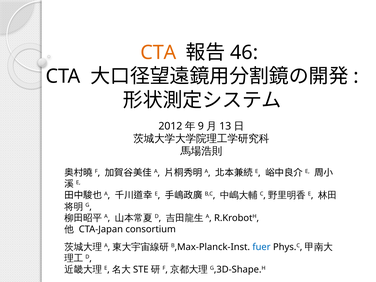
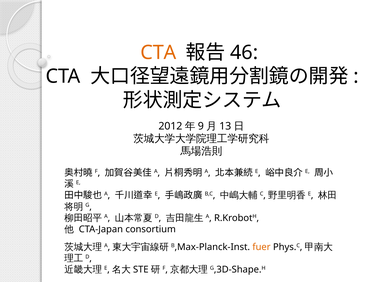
fuer colour: blue -> orange
